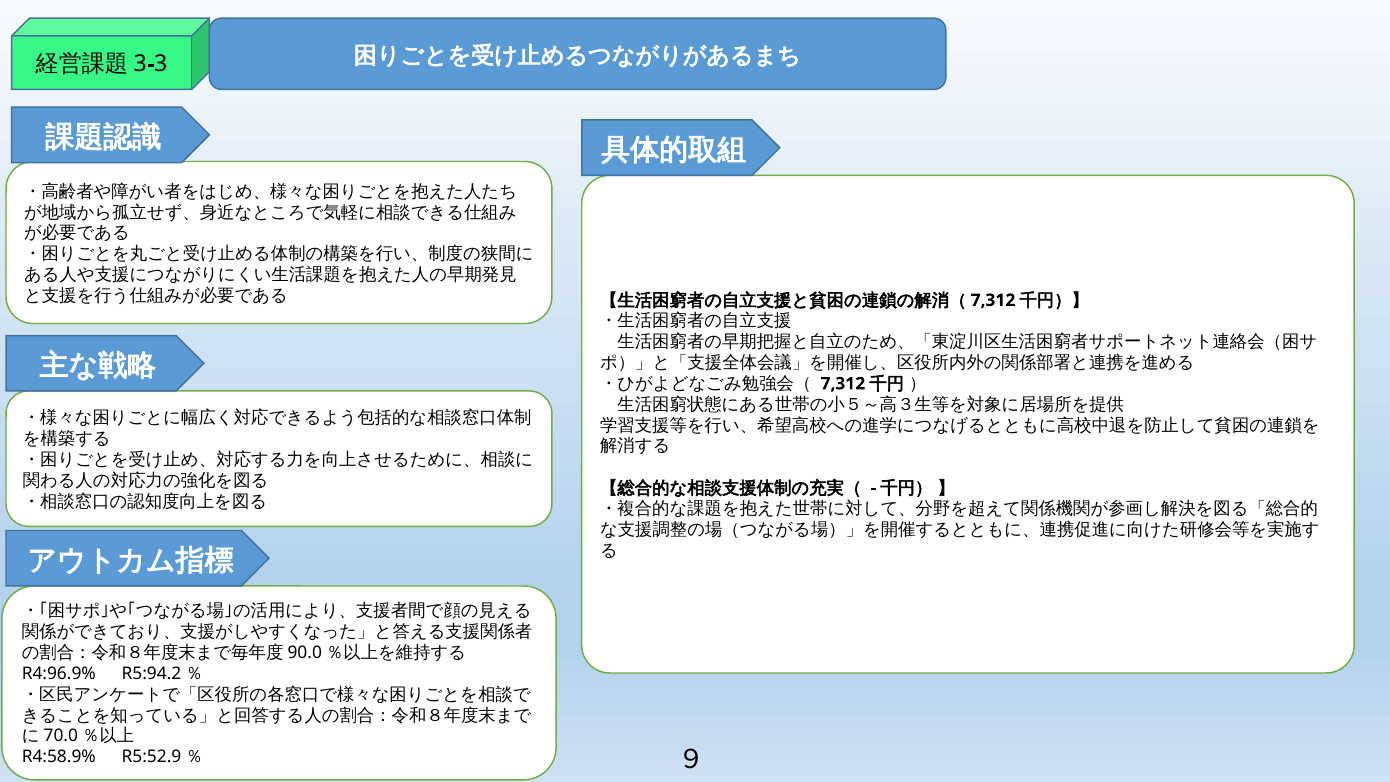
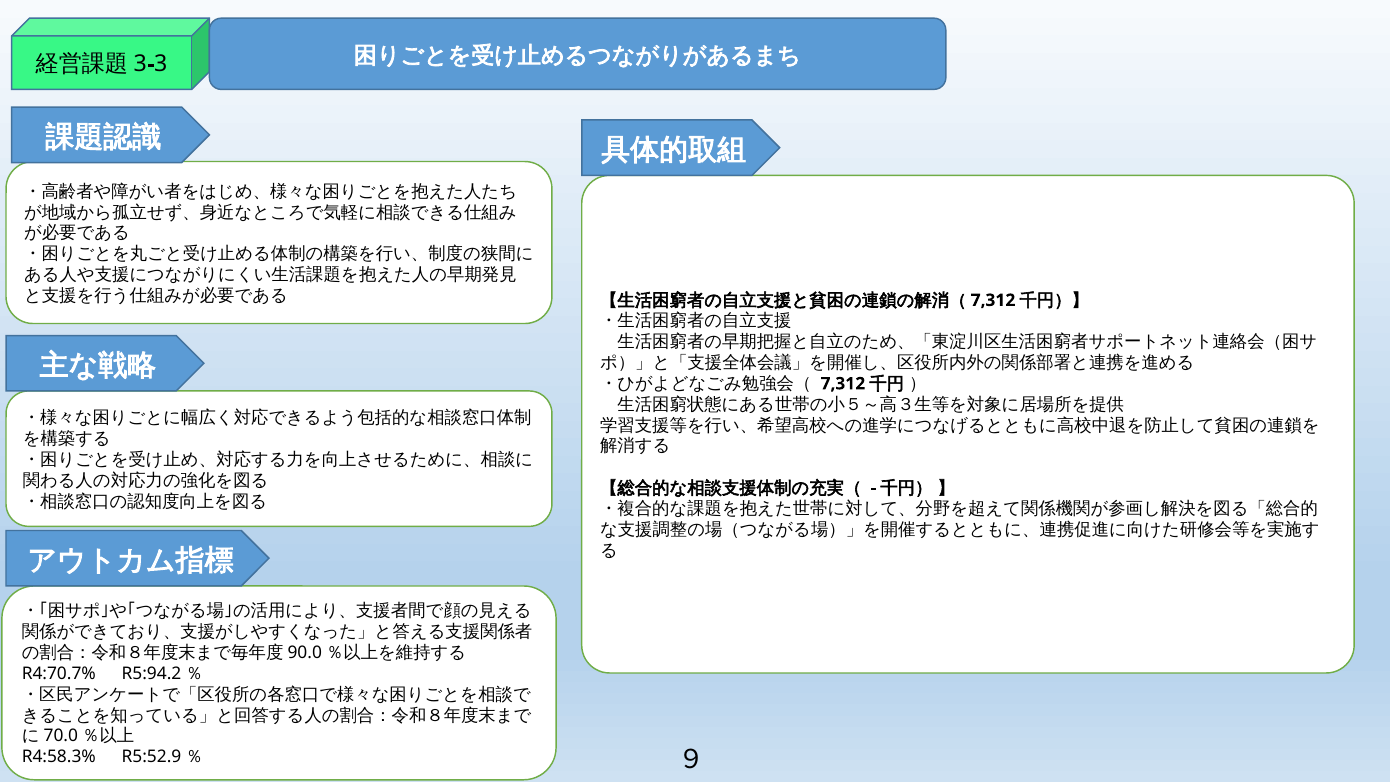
R4:96.9%: R4:96.9% -> R4:70.7%
R4:58.9%: R4:58.9% -> R4:58.3%
